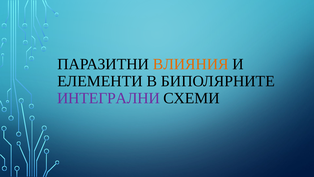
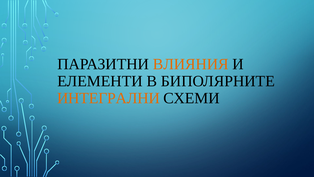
ИНТЕГРАЛНИ colour: purple -> orange
